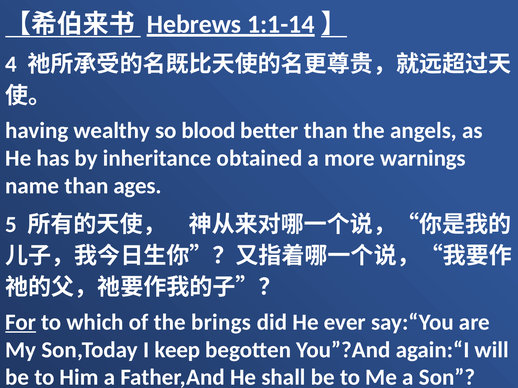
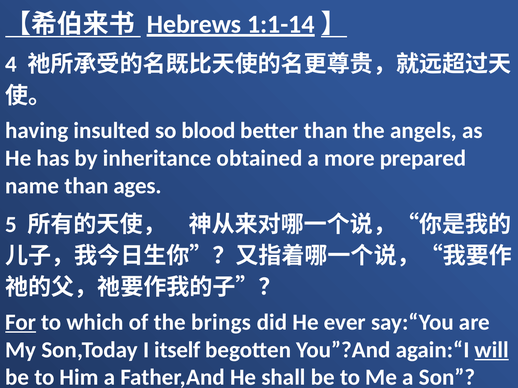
wealthy: wealthy -> insulted
warnings: warnings -> prepared
keep: keep -> itself
will underline: none -> present
